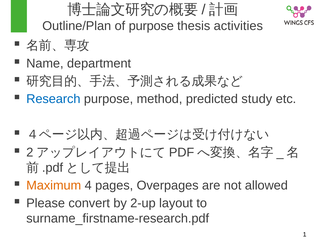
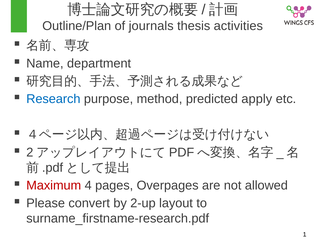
of purpose: purpose -> journals
study: study -> apply
Maximum colour: orange -> red
